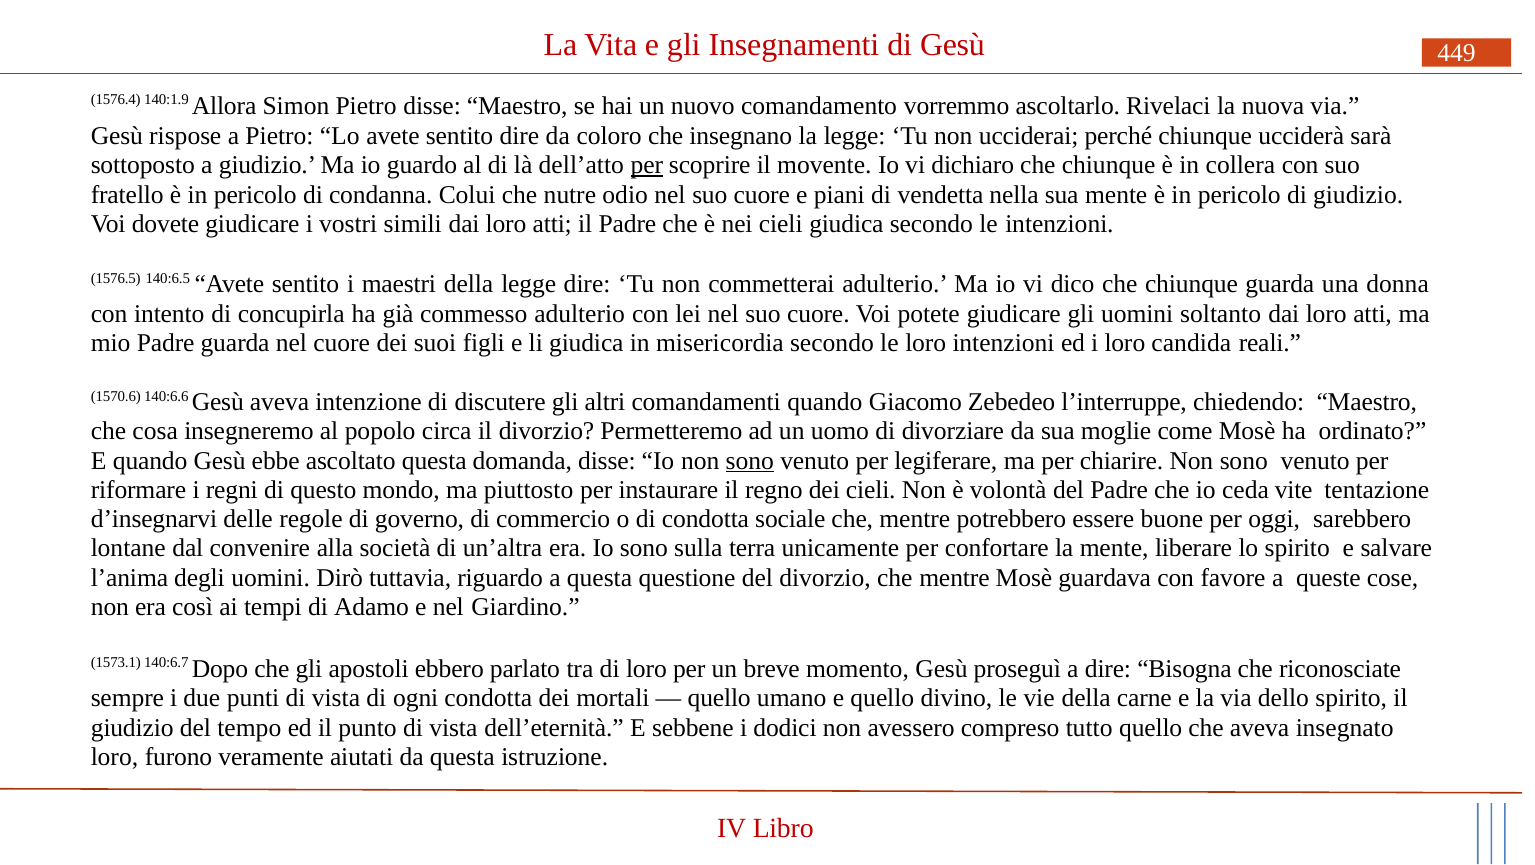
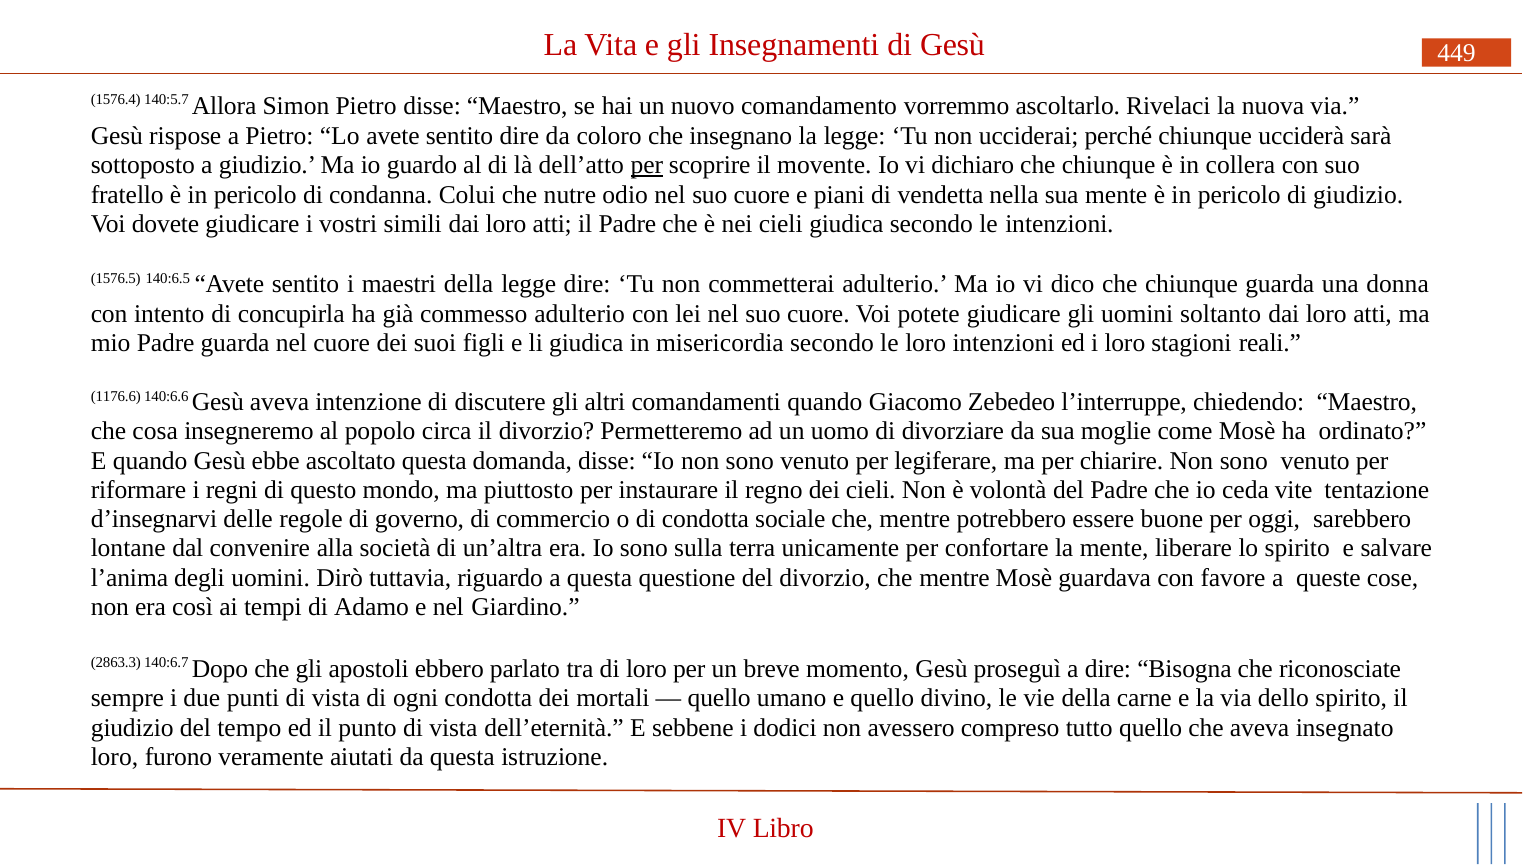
140:1.9: 140:1.9 -> 140:5.7
candida: candida -> stagioni
1570.6: 1570.6 -> 1176.6
sono at (750, 460) underline: present -> none
1573.1: 1573.1 -> 2863.3
